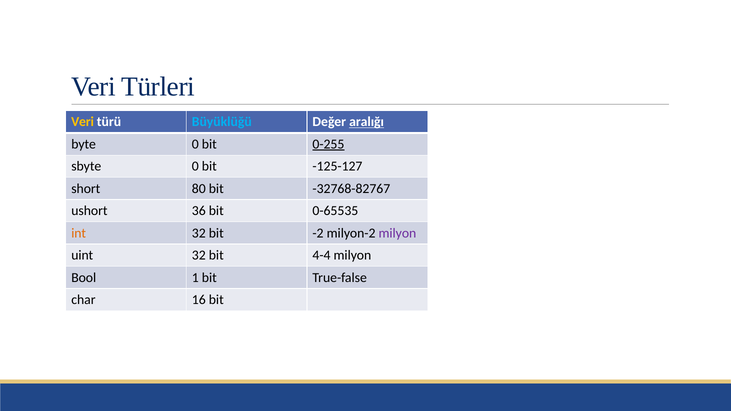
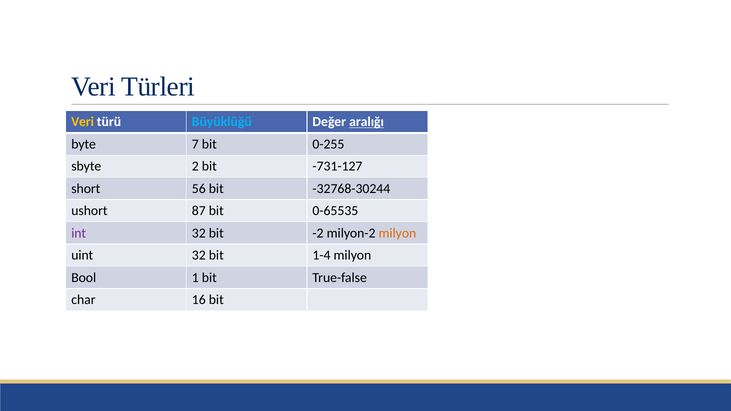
byte 0: 0 -> 7
0-255 underline: present -> none
sbyte 0: 0 -> 2
-125-127: -125-127 -> -731-127
80: 80 -> 56
-32768-82767: -32768-82767 -> -32768-30244
36: 36 -> 87
int colour: orange -> purple
milyon at (397, 233) colour: purple -> orange
4-4: 4-4 -> 1-4
